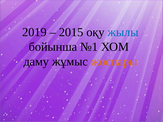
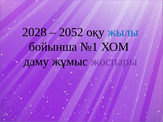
2019: 2019 -> 2028
2015: 2015 -> 2052
жоспары colour: orange -> purple
